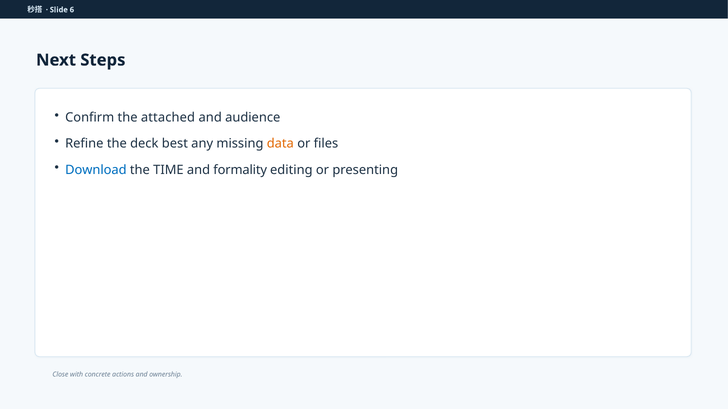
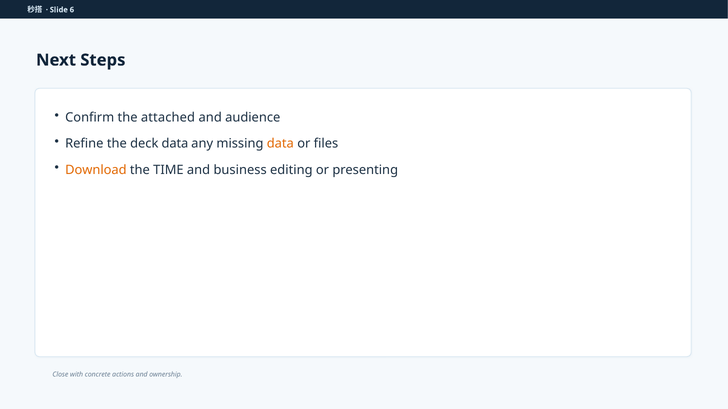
deck best: best -> data
Download colour: blue -> orange
formality: formality -> business
